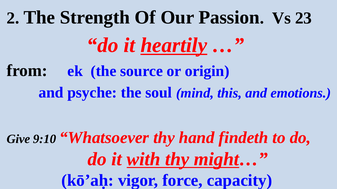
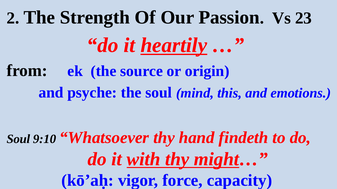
Give at (18, 139): Give -> Soul
